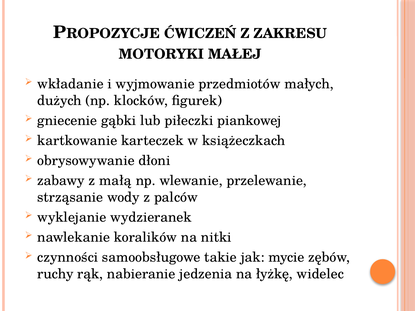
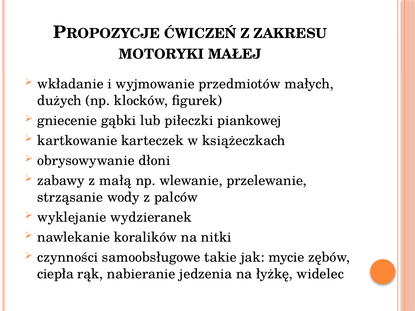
ruchy: ruchy -> ciepła
